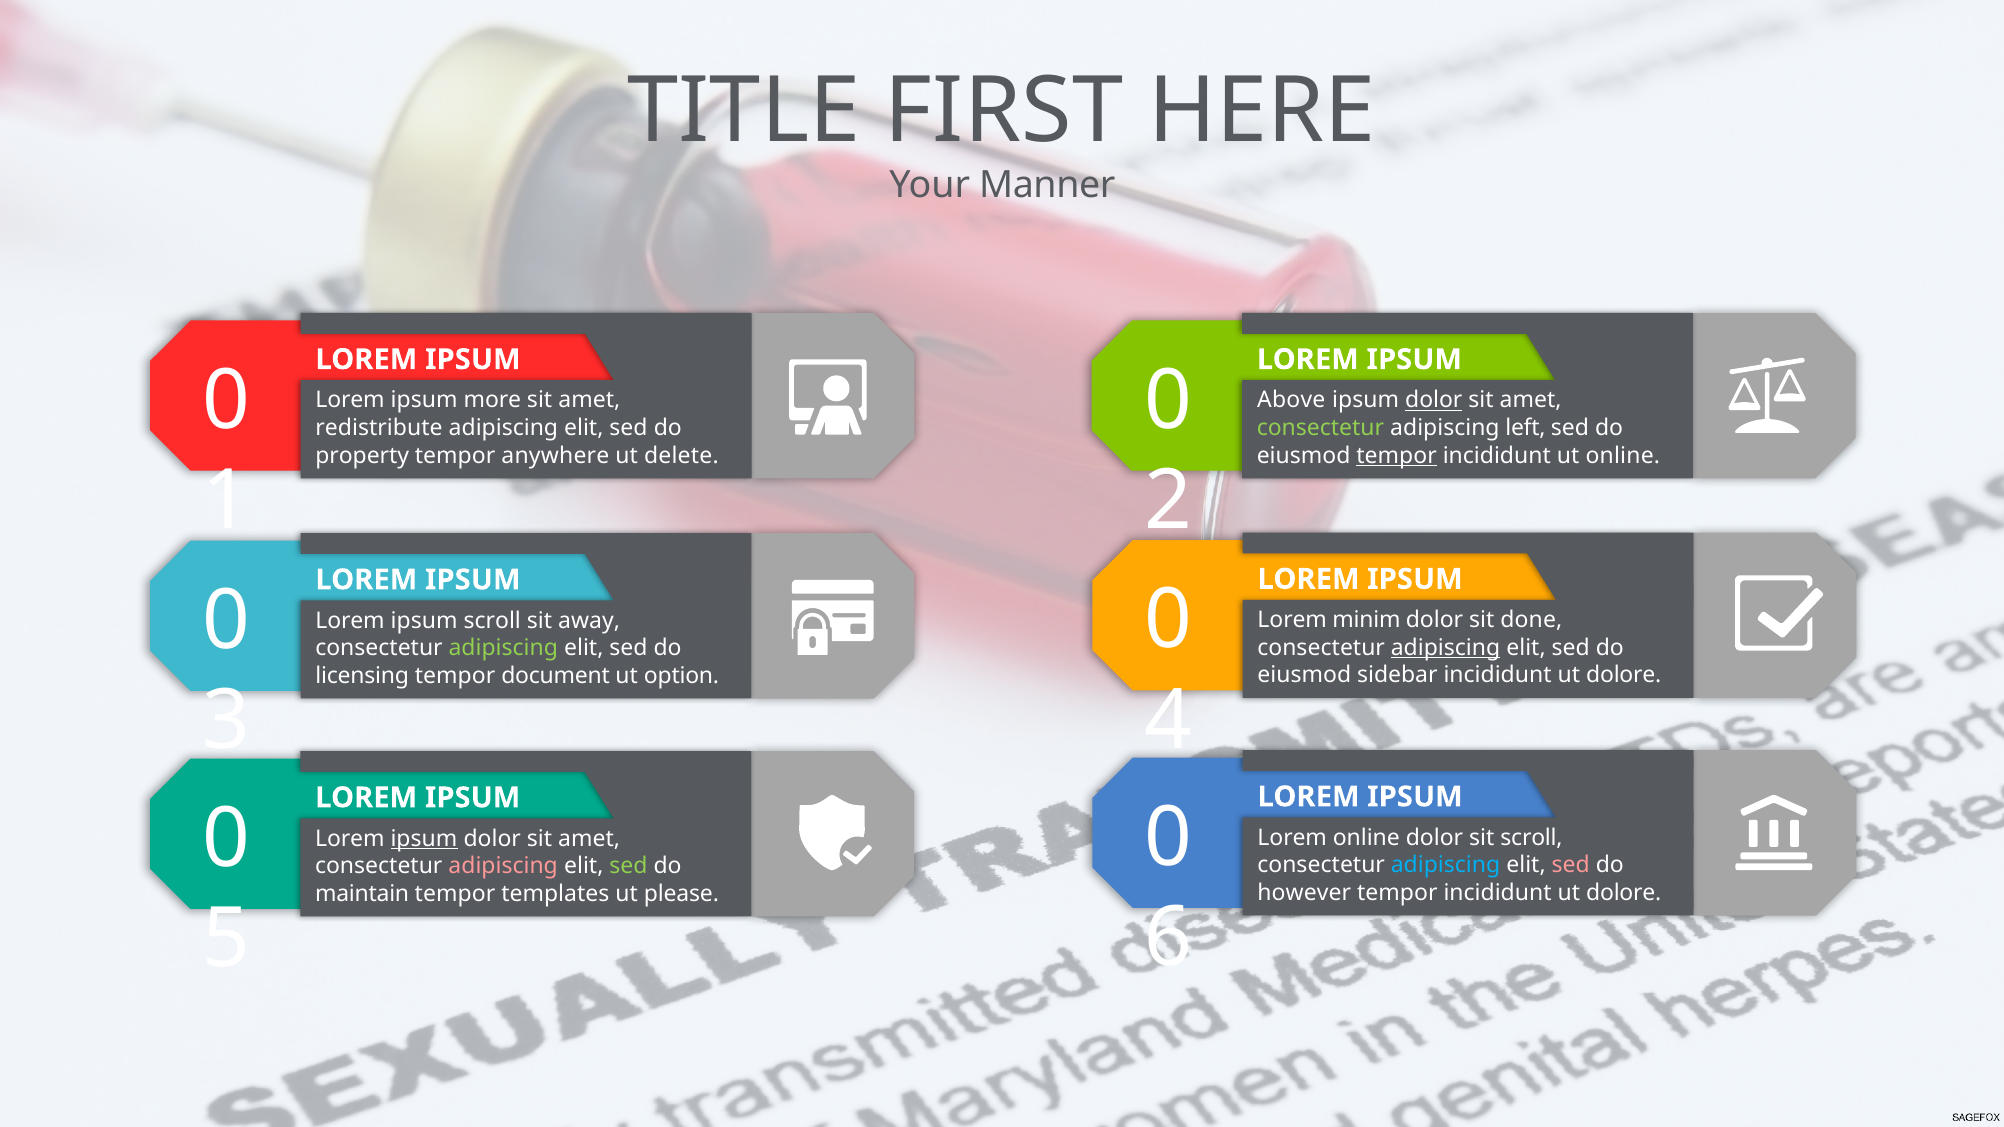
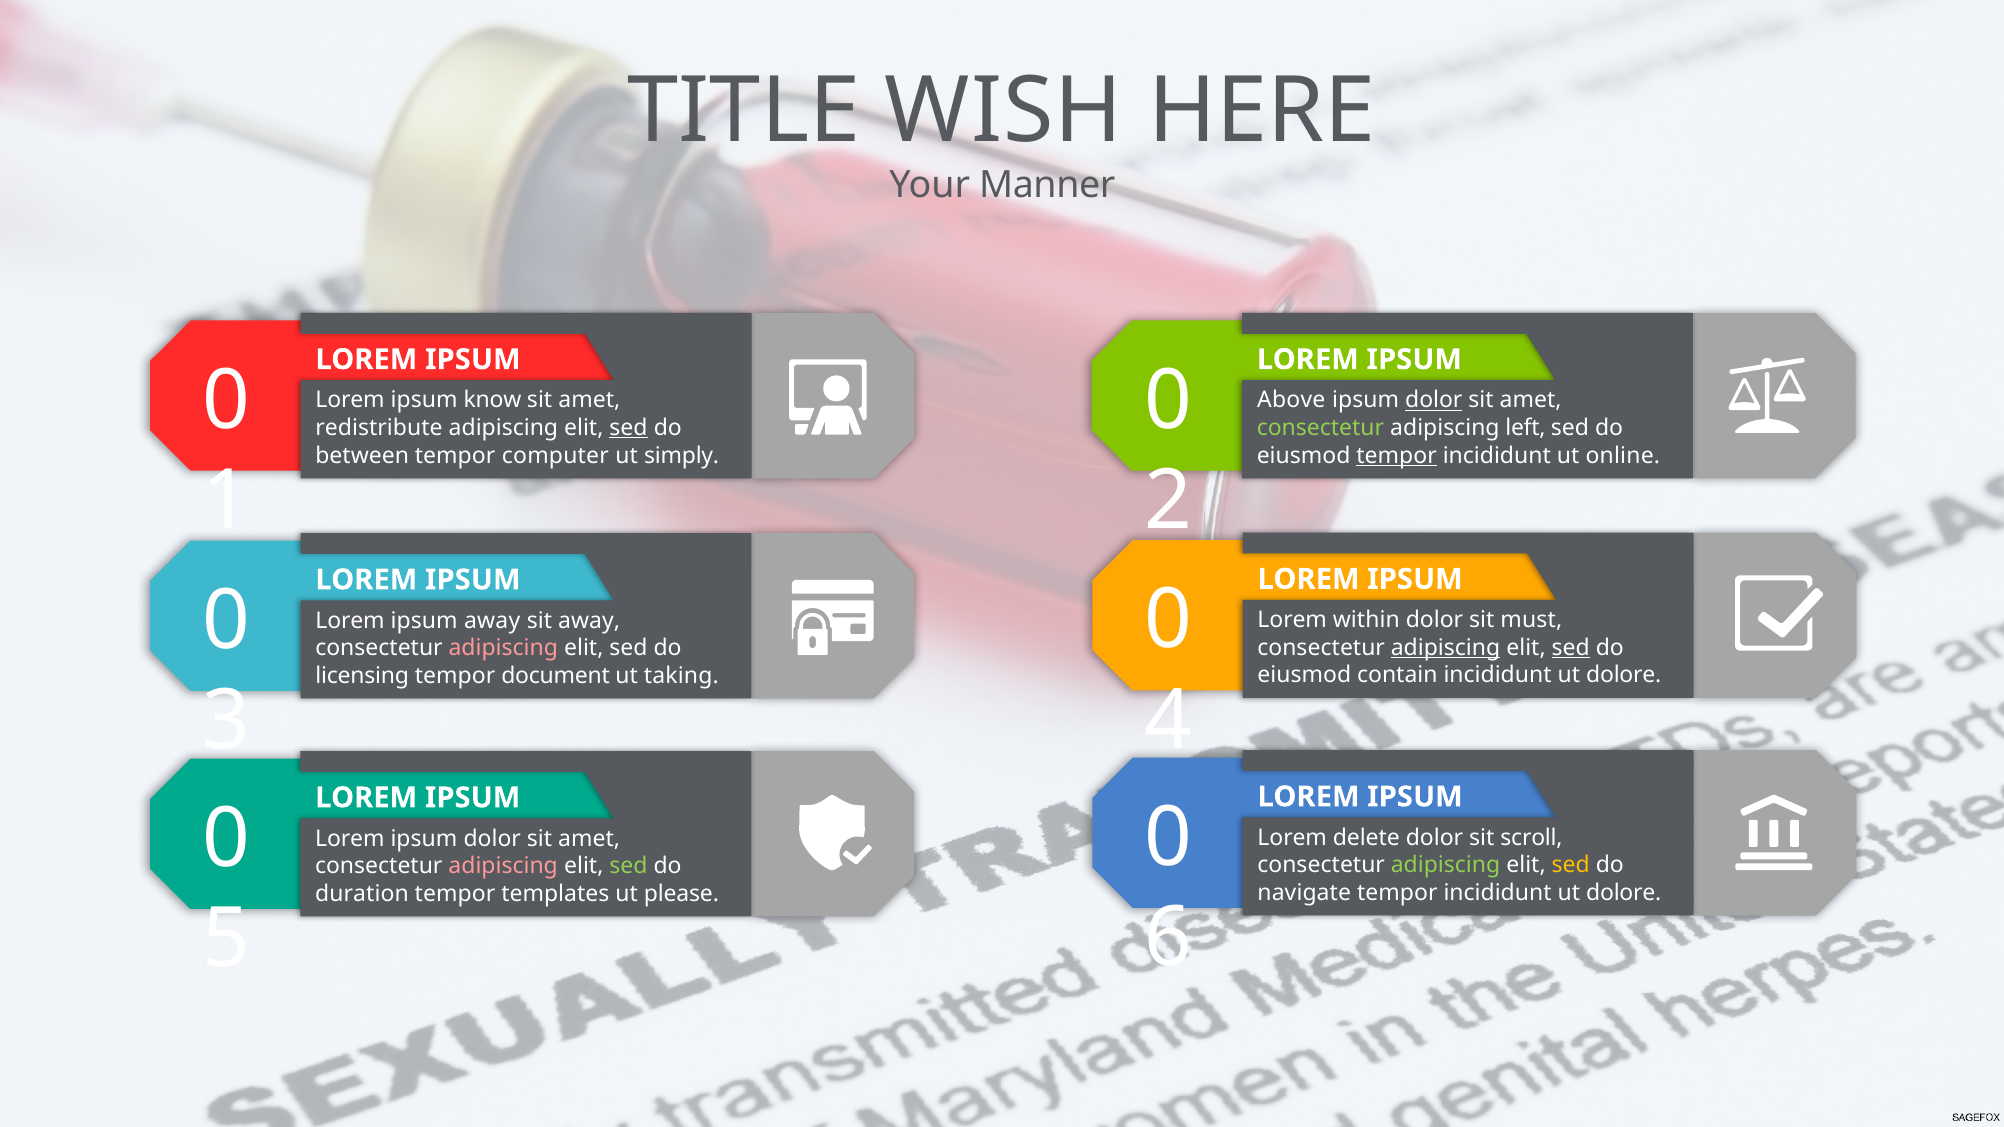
FIRST: FIRST -> WISH
more: more -> know
sed at (629, 428) underline: none -> present
property: property -> between
anywhere: anywhere -> computer
delete: delete -> simply
minim: minim -> within
done: done -> must
ipsum scroll: scroll -> away
sed at (1571, 648) underline: none -> present
adipiscing at (503, 648) colour: light green -> pink
sidebar: sidebar -> contain
option: option -> taking
Lorem online: online -> delete
ipsum at (424, 839) underline: present -> none
adipiscing at (1445, 865) colour: light blue -> light green
sed at (1571, 865) colour: pink -> yellow
however: however -> navigate
maintain: maintain -> duration
